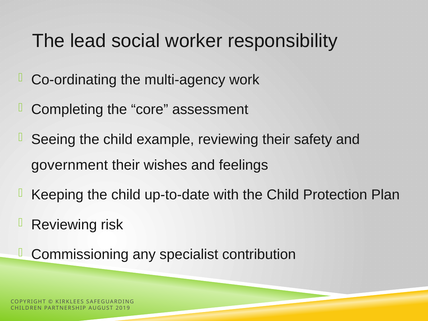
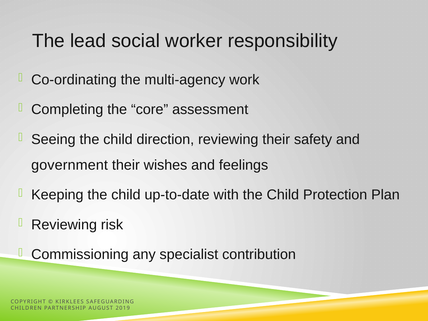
example: example -> direction
